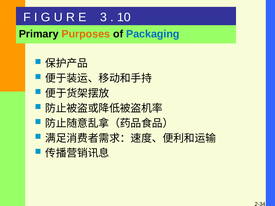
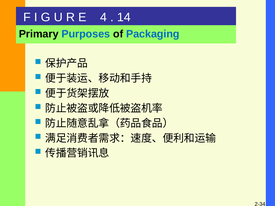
3: 3 -> 4
10: 10 -> 14
Purposes colour: orange -> blue
